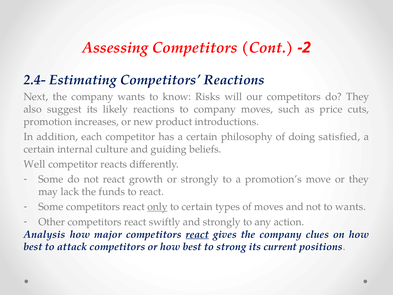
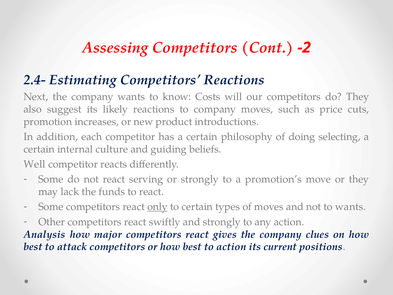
Risks: Risks -> Costs
satisfied: satisfied -> selecting
growth: growth -> serving
react at (197, 234) underline: present -> none
to strong: strong -> action
